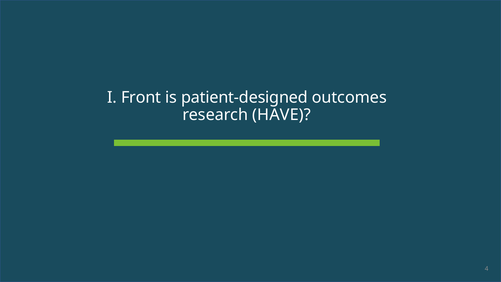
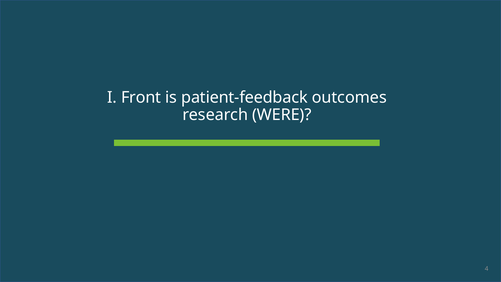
patient-designed: patient-designed -> patient-feedback
HAVE: HAVE -> WERE
